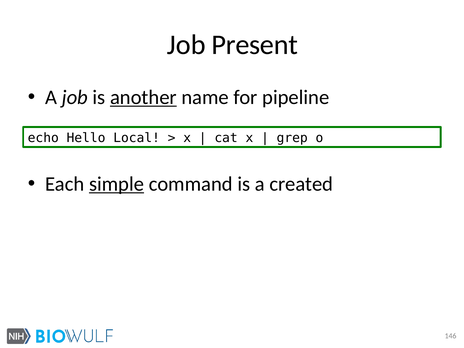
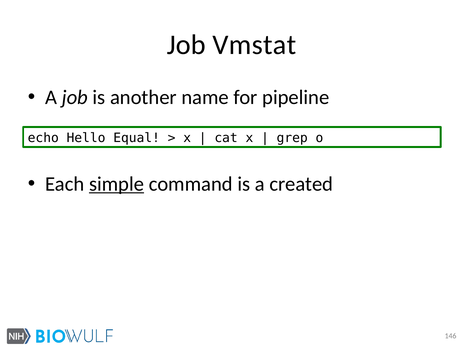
Present: Present -> Vmstat
another underline: present -> none
Local: Local -> Equal
